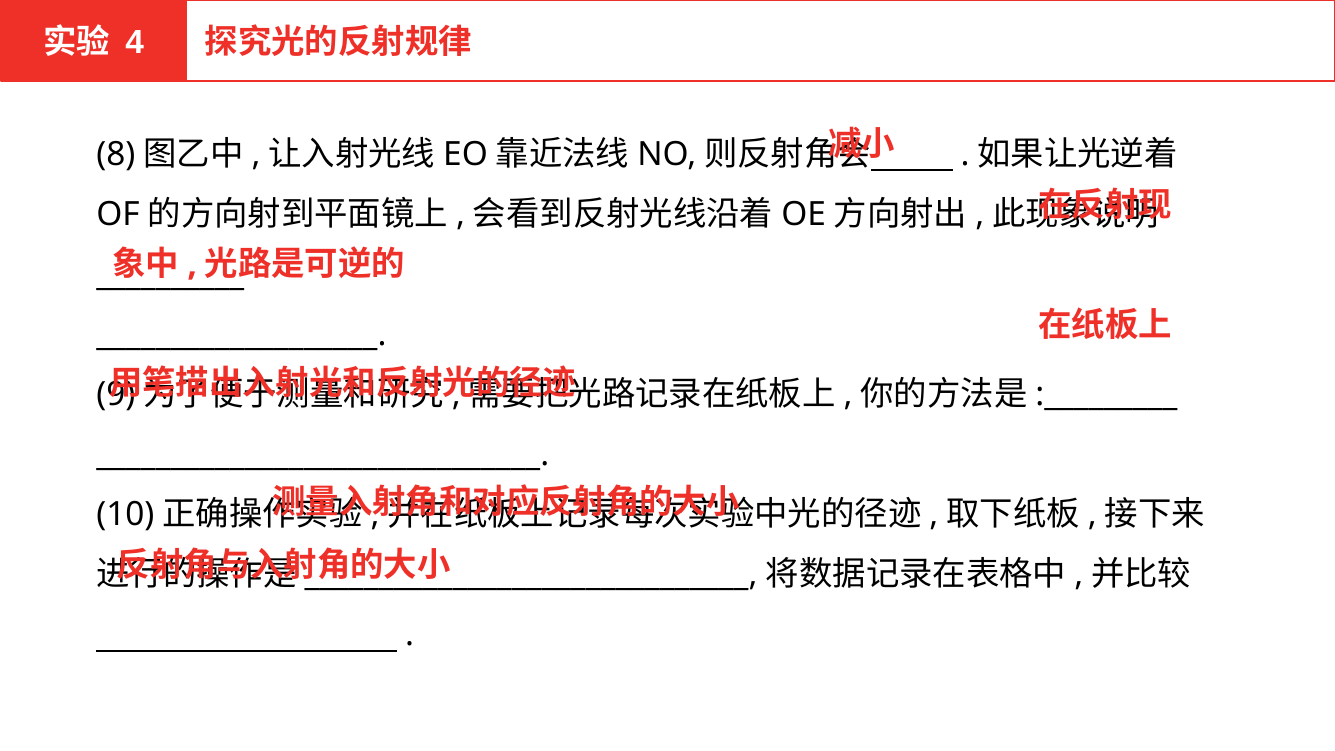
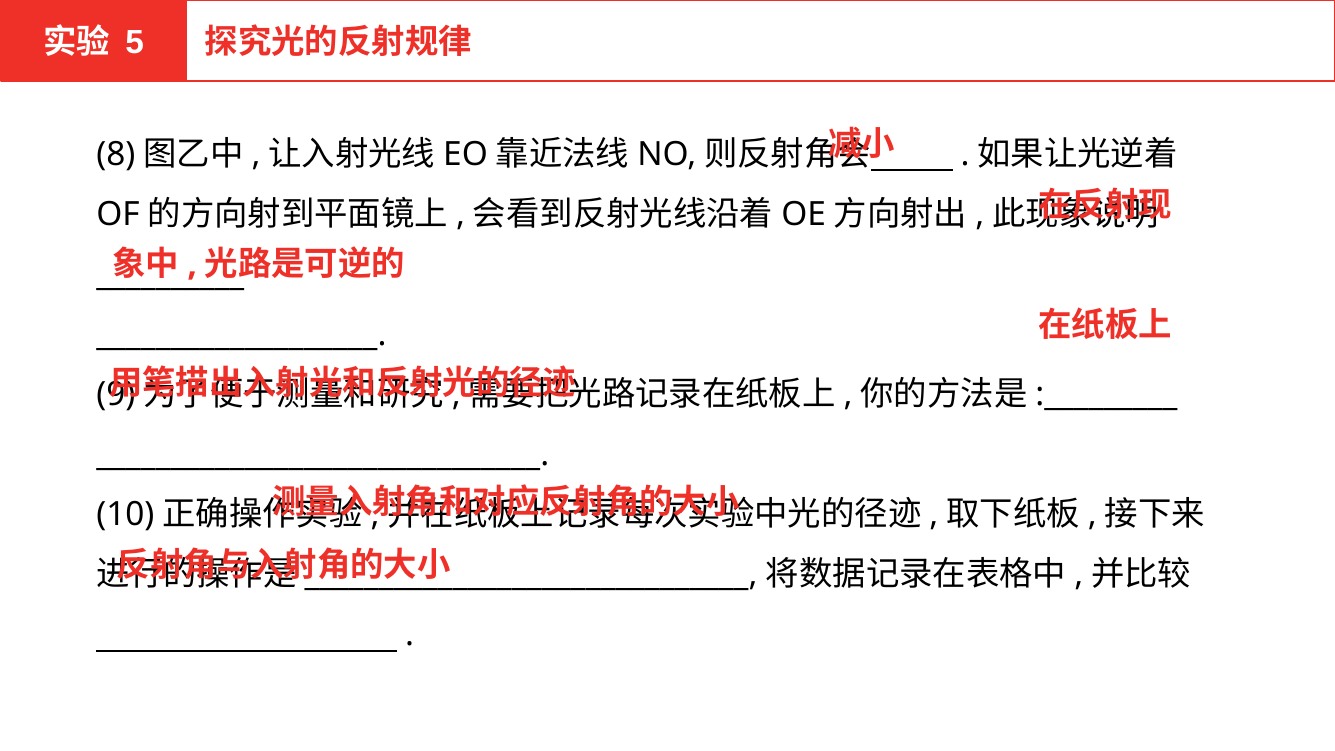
4: 4 -> 5
